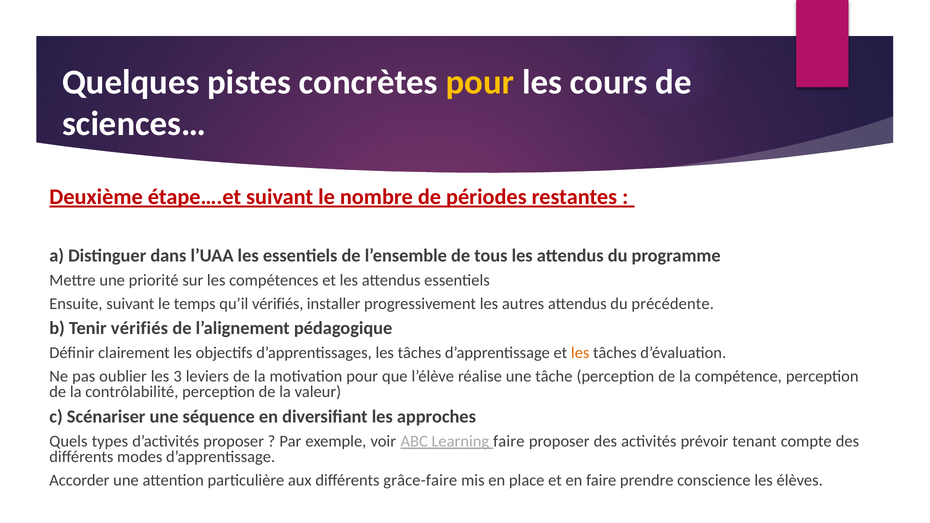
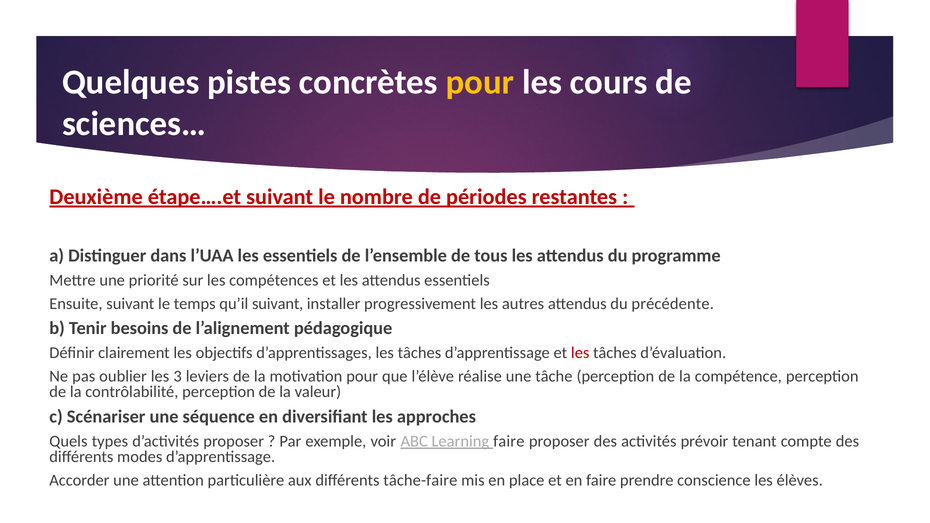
qu’il vérifiés: vérifiés -> suivant
vérifiés at (139, 328): vérifiés -> besoins
les at (580, 353) colour: orange -> red
grâce-faire: grâce-faire -> tâche-faire
